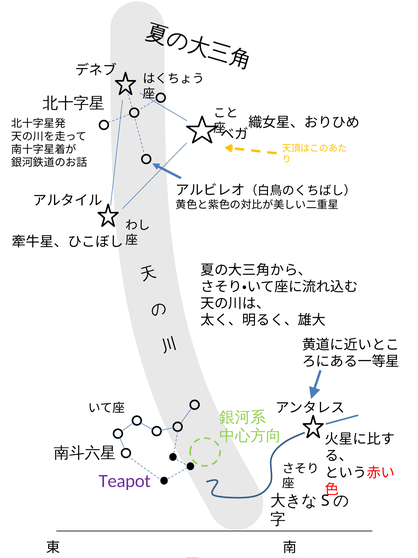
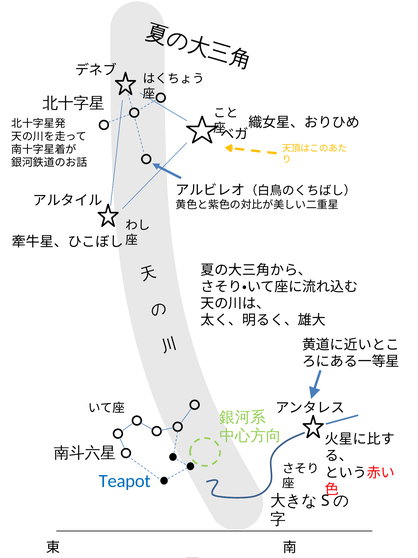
Teapot colour: purple -> blue
